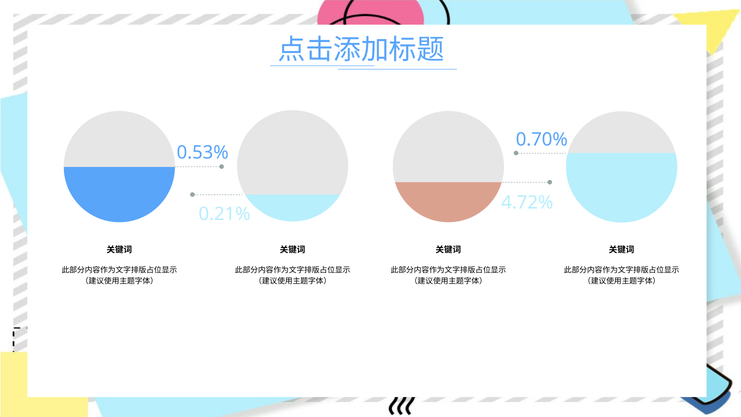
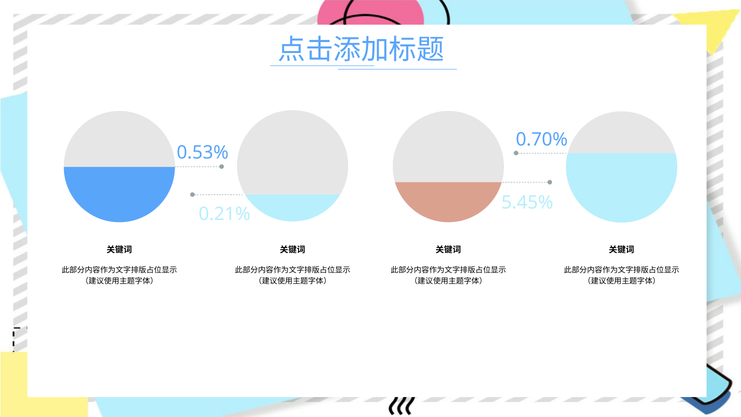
4.72%: 4.72% -> 5.45%
